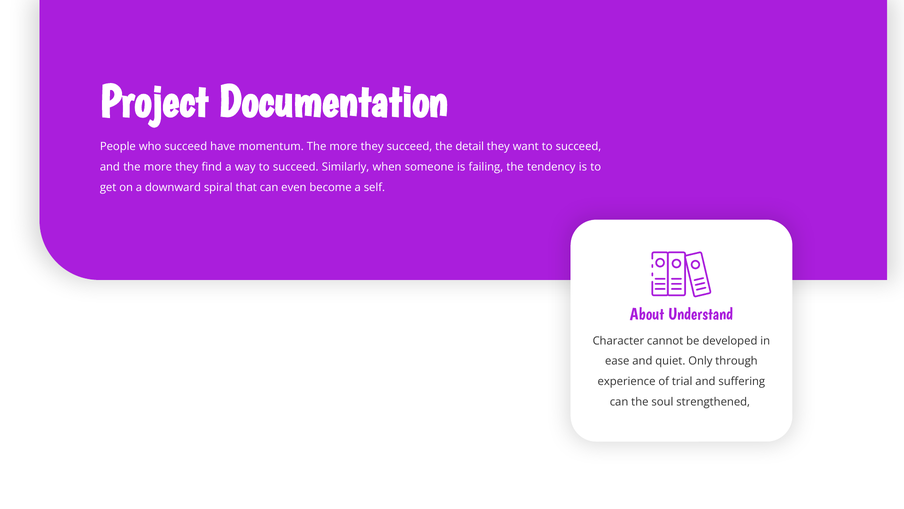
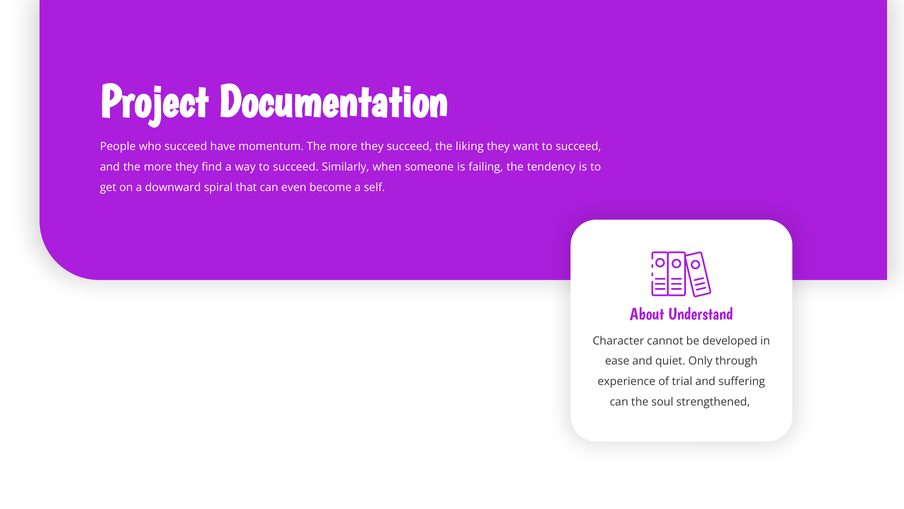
detail: detail -> liking
